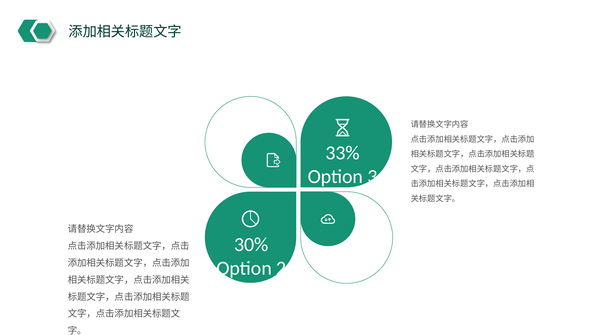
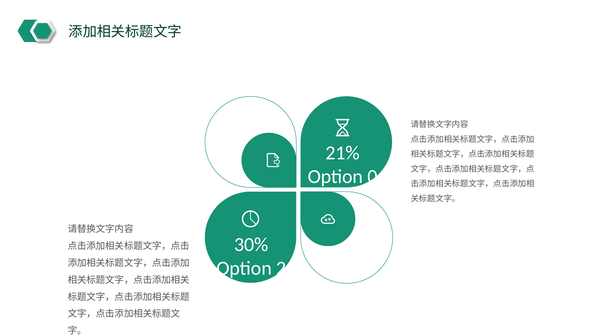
33%: 33% -> 21%
3: 3 -> 0
